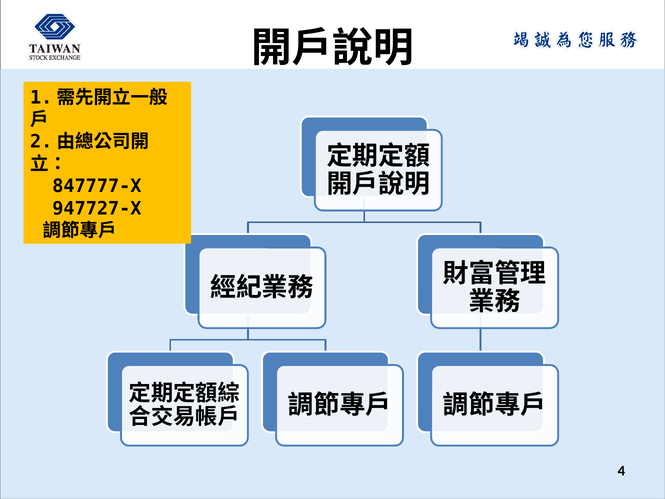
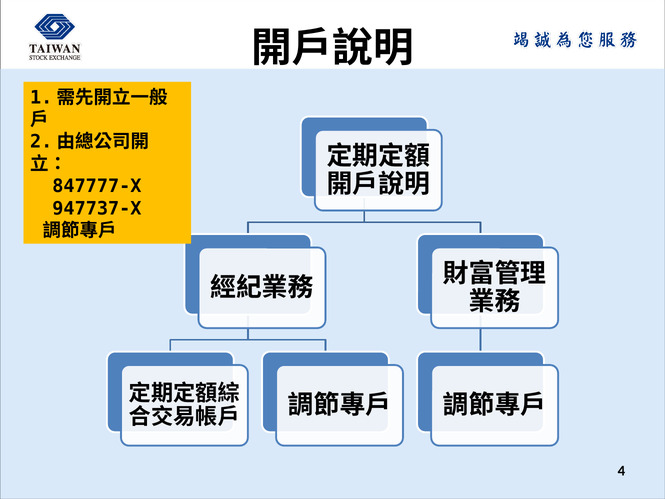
947727-X: 947727-X -> 947737-X
